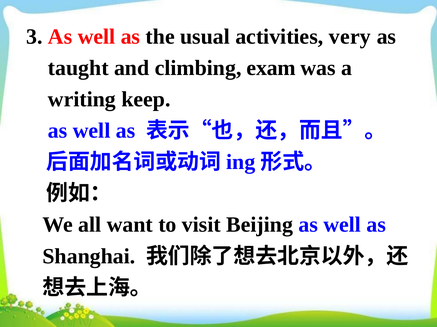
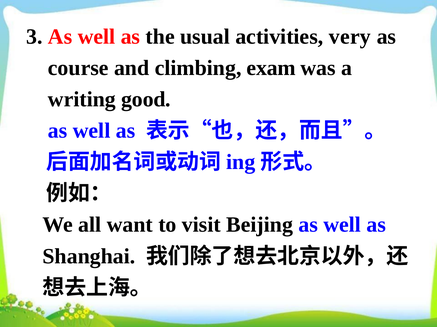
taught: taught -> course
keep: keep -> good
